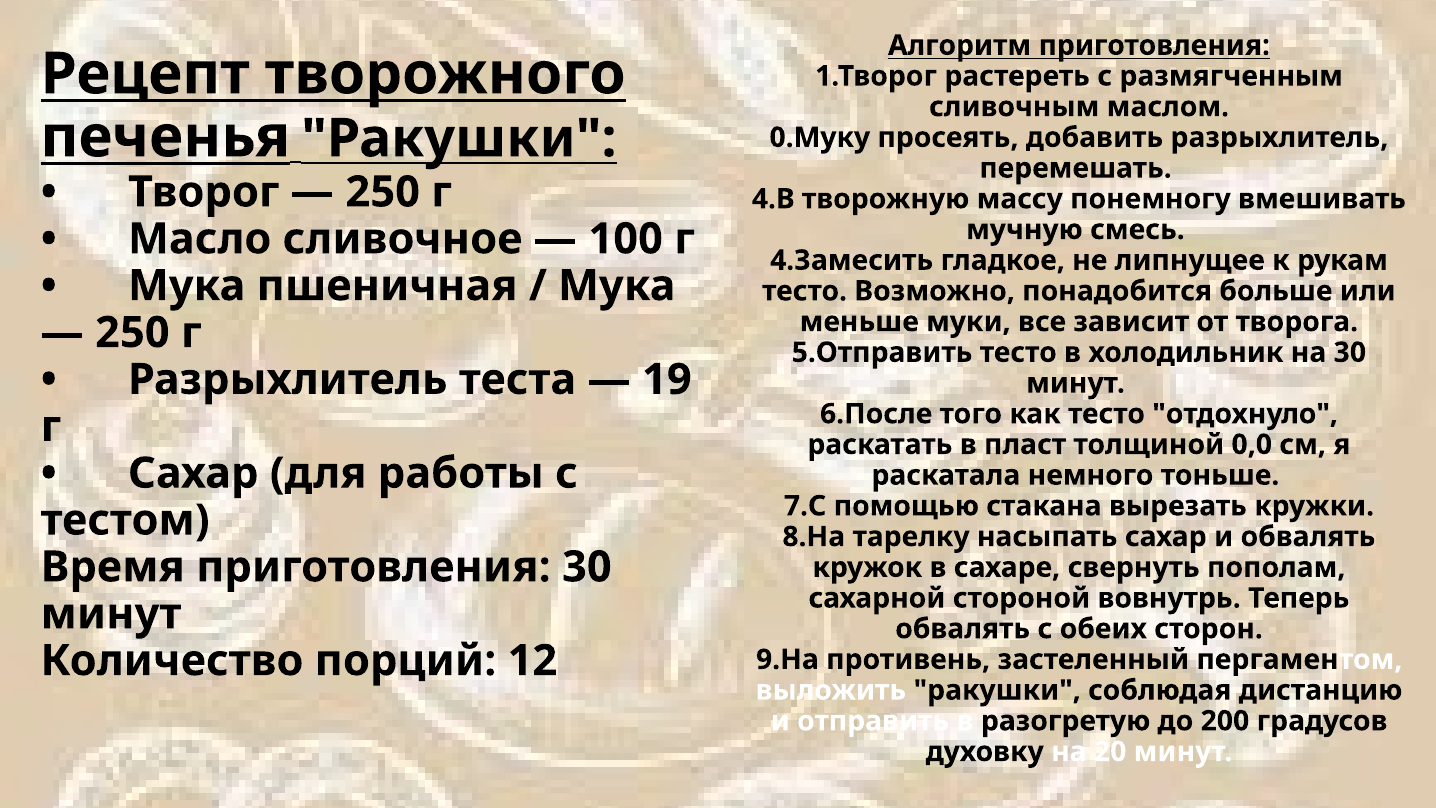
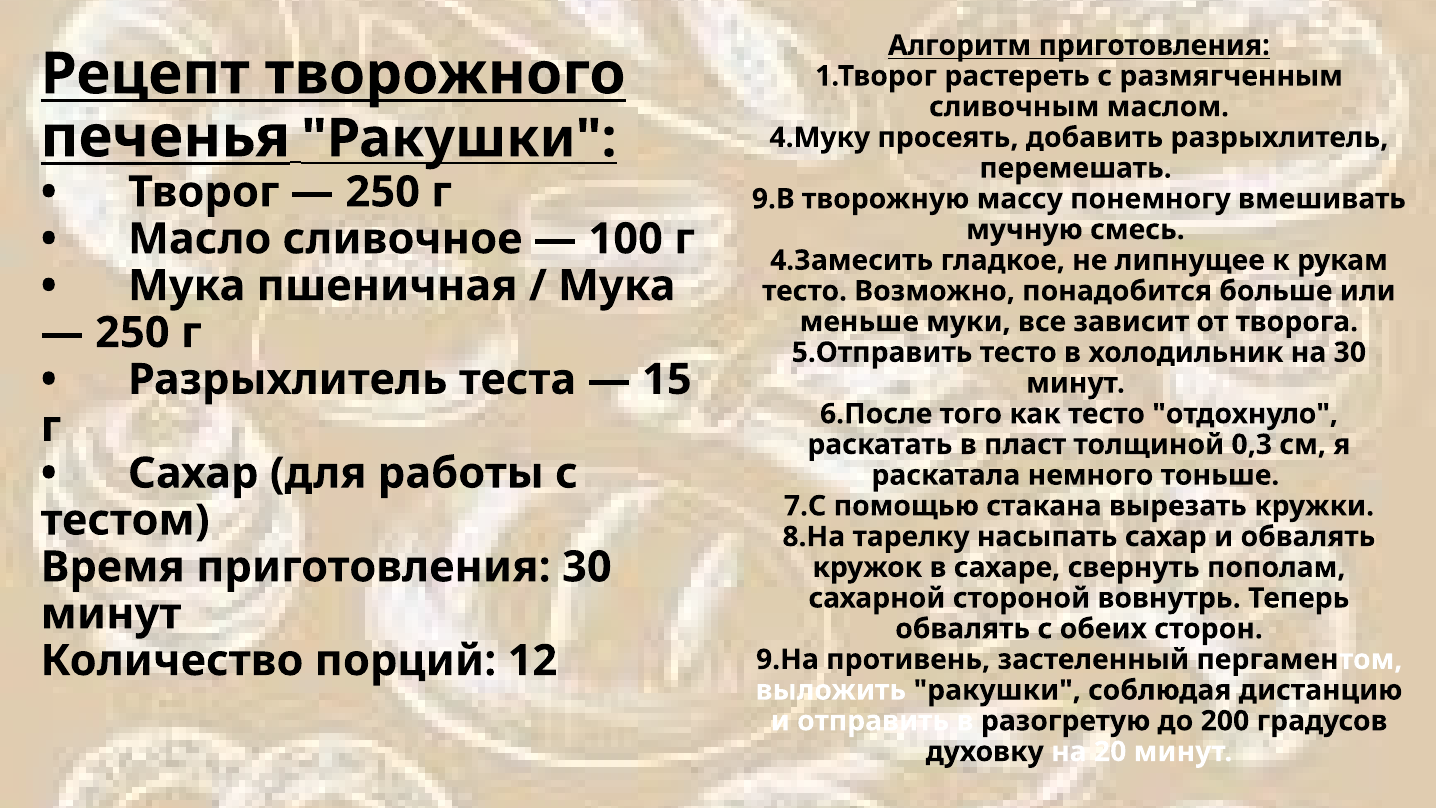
0.Муку: 0.Муку -> 4.Муку
4.В: 4.В -> 9.В
19: 19 -> 15
0,0: 0,0 -> 0,3
